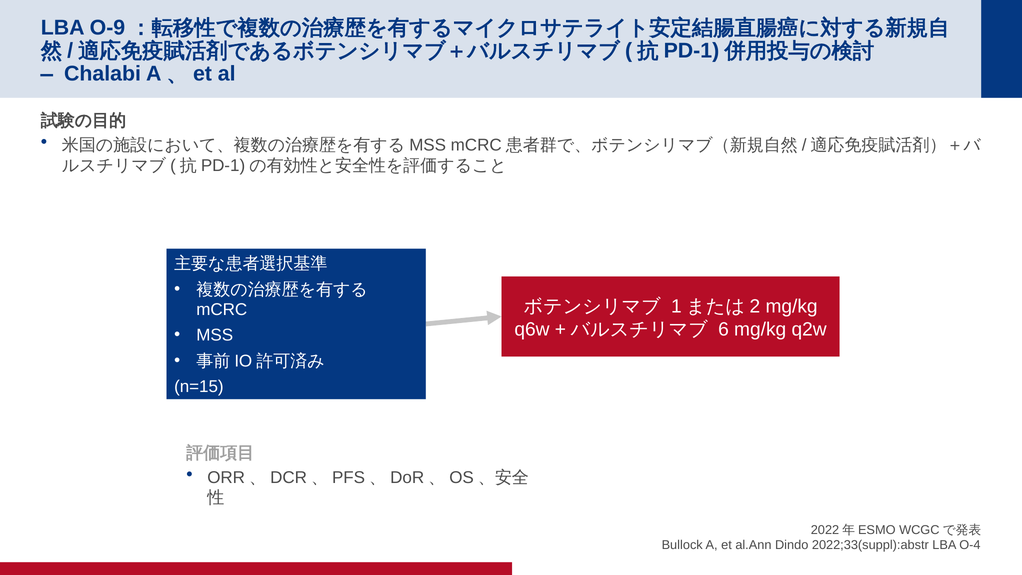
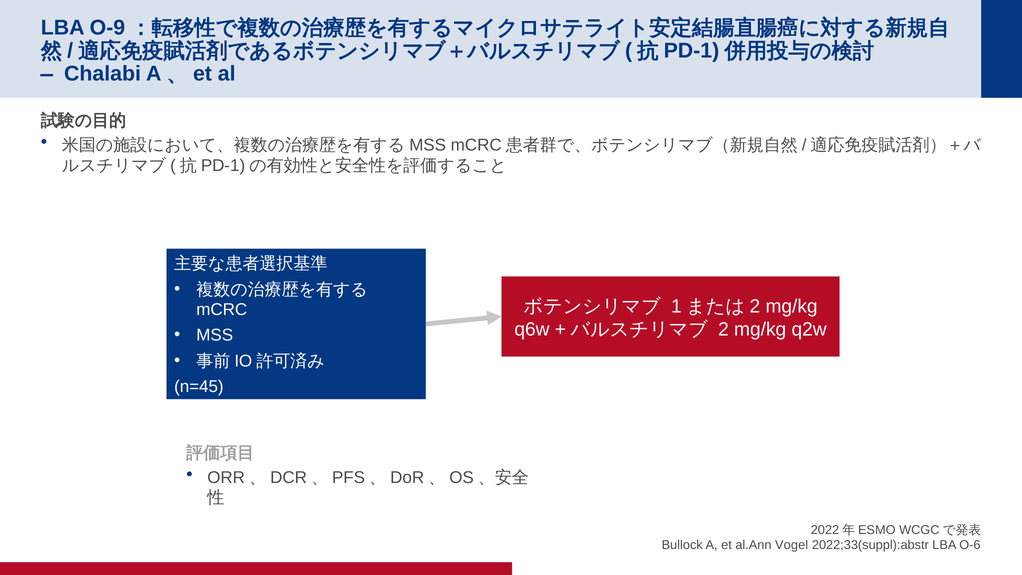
6: 6 -> 2
n=15: n=15 -> n=45
Dindo: Dindo -> Vogel
O-4: O-4 -> O-6
